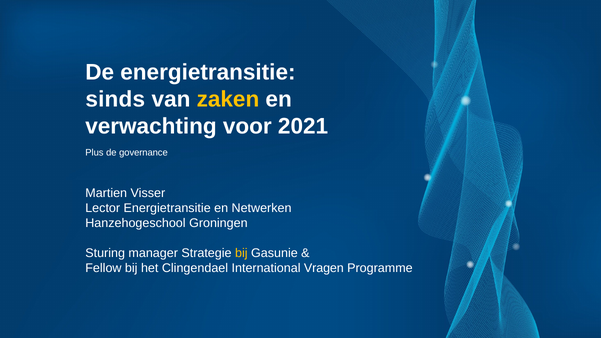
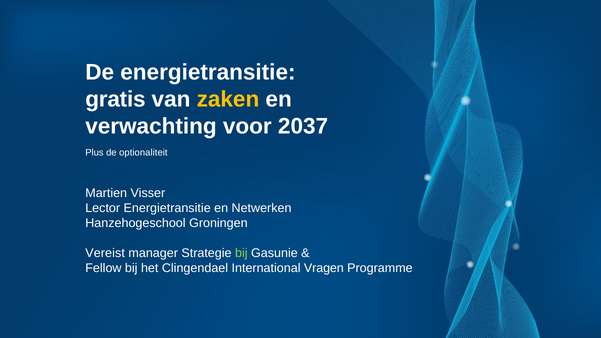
sinds: sinds -> gratis
2021: 2021 -> 2037
governance: governance -> optionaliteit
Sturing: Sturing -> Vereist
bij at (241, 253) colour: yellow -> light green
